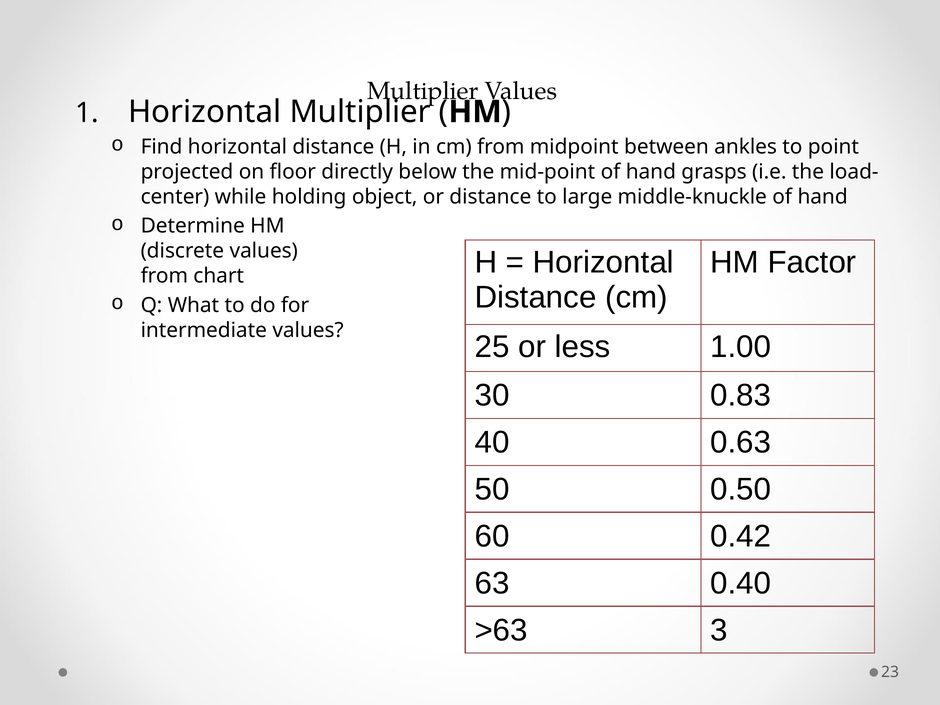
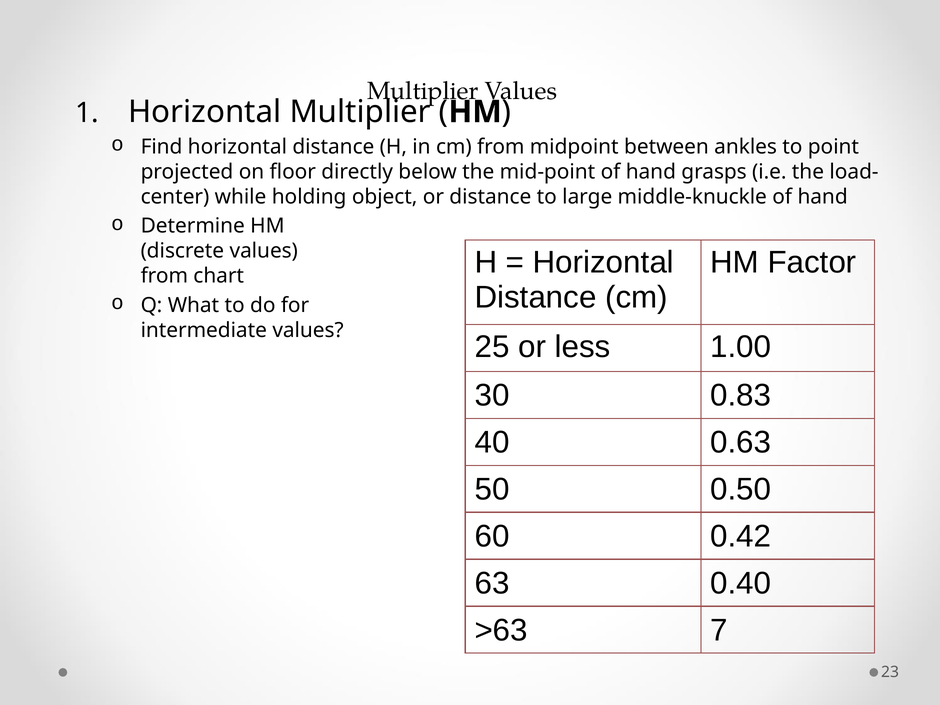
3: 3 -> 7
